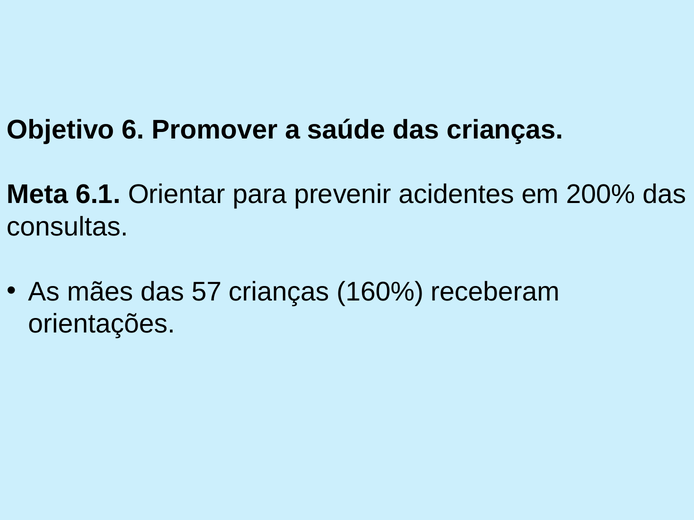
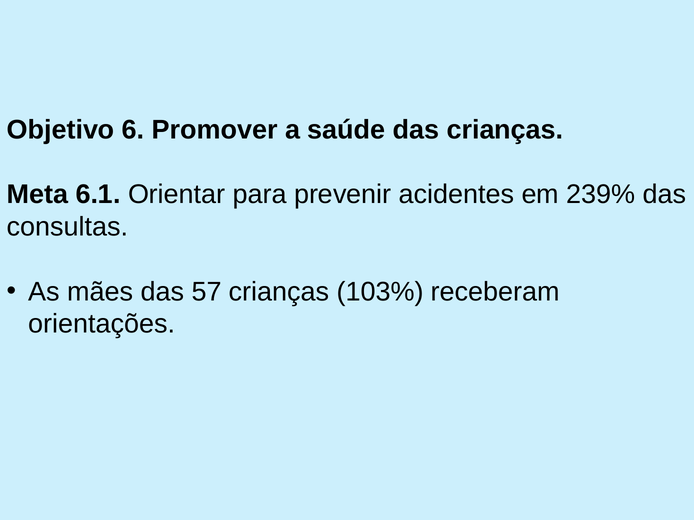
200%: 200% -> 239%
160%: 160% -> 103%
